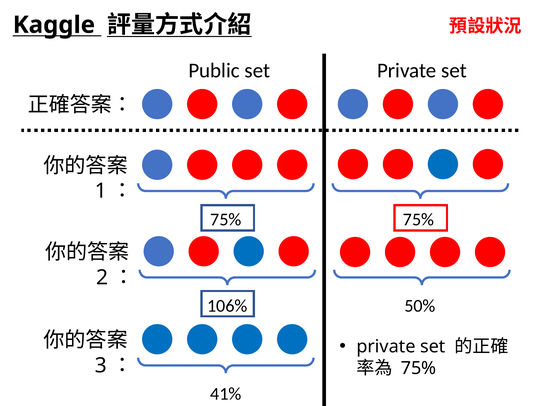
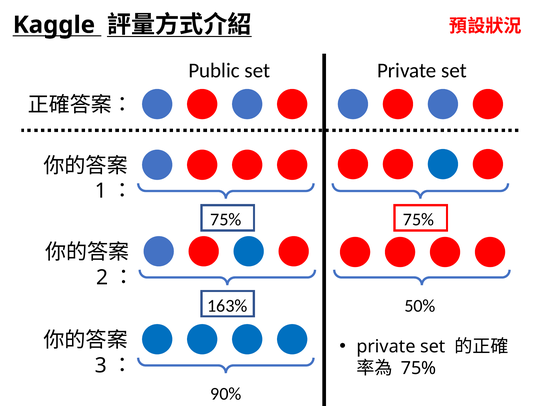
106%: 106% -> 163%
41%: 41% -> 90%
